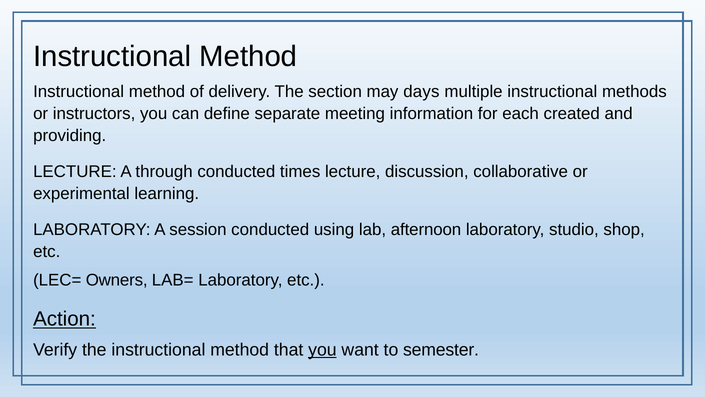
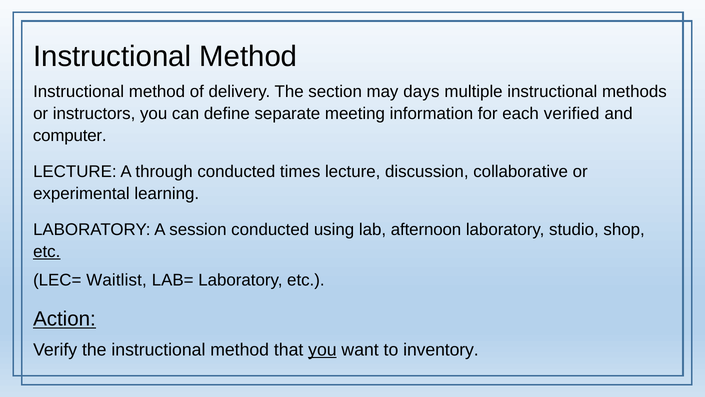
created: created -> verified
providing: providing -> computer
etc at (47, 251) underline: none -> present
Owners: Owners -> Waitlist
semester: semester -> inventory
